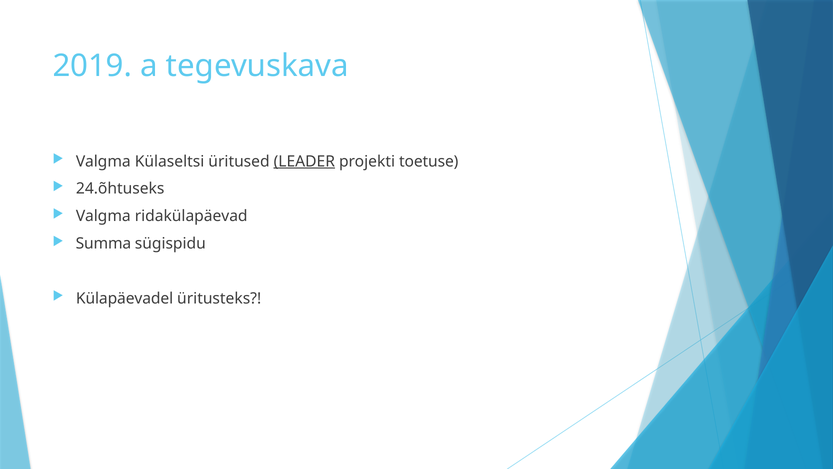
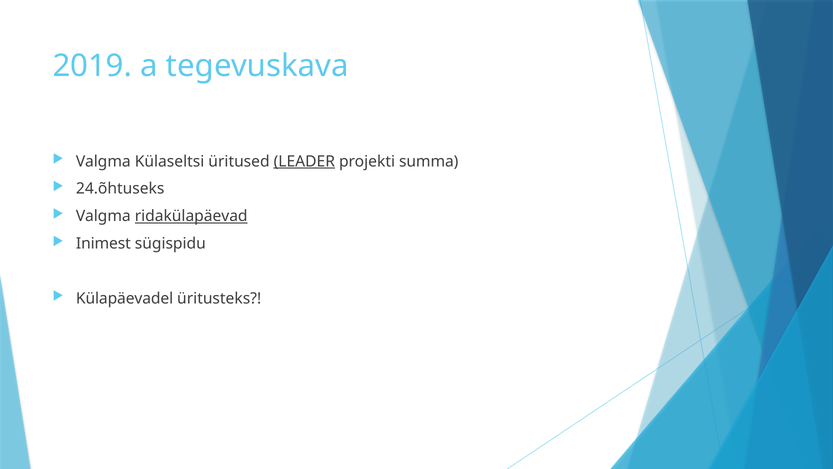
toetuse: toetuse -> summa
ridakülapäevad underline: none -> present
Summa: Summa -> Inimest
